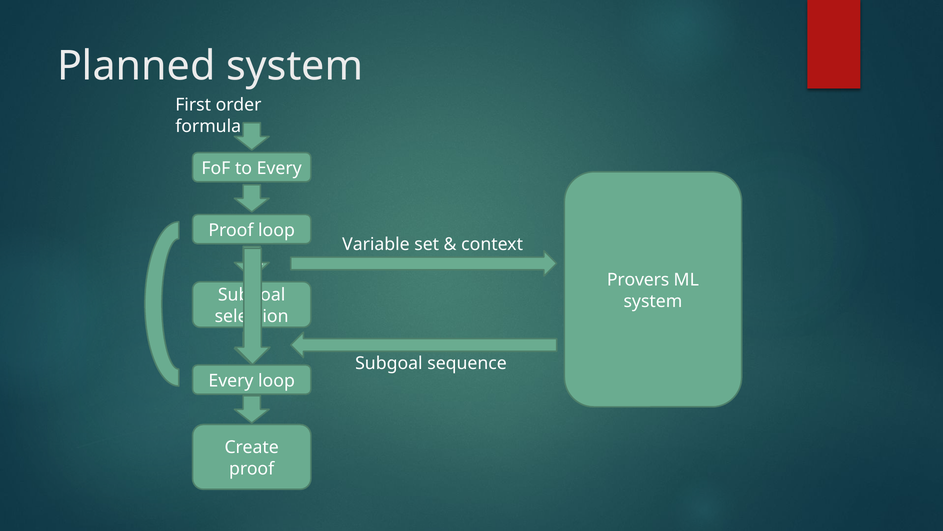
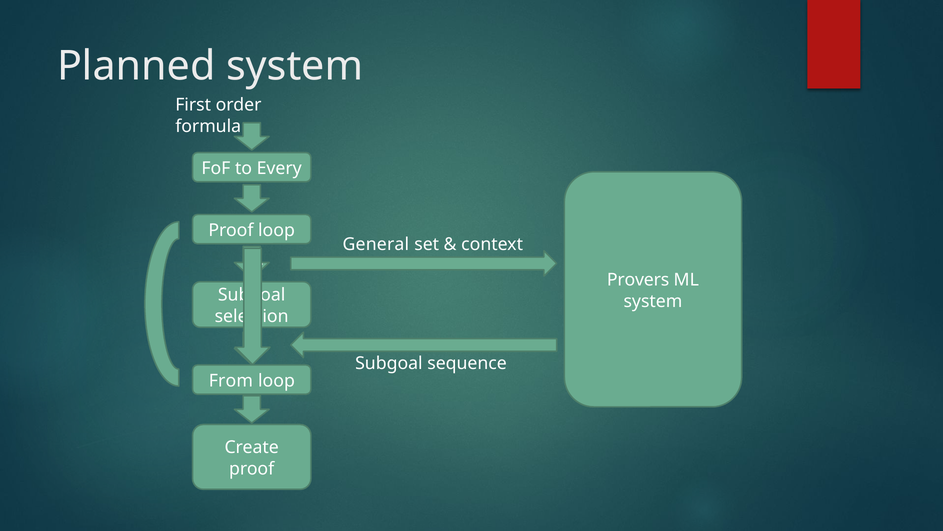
Variable: Variable -> General
Every at (231, 380): Every -> From
